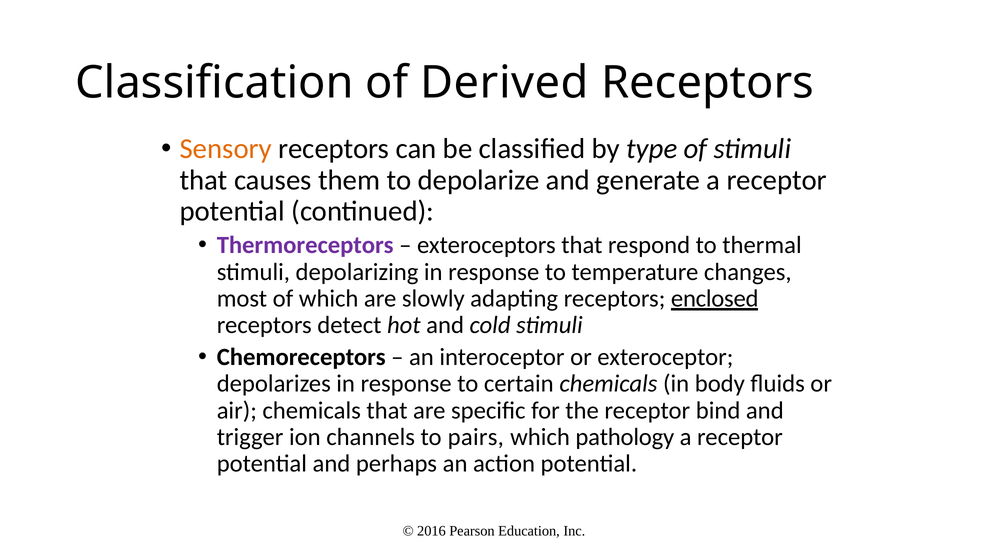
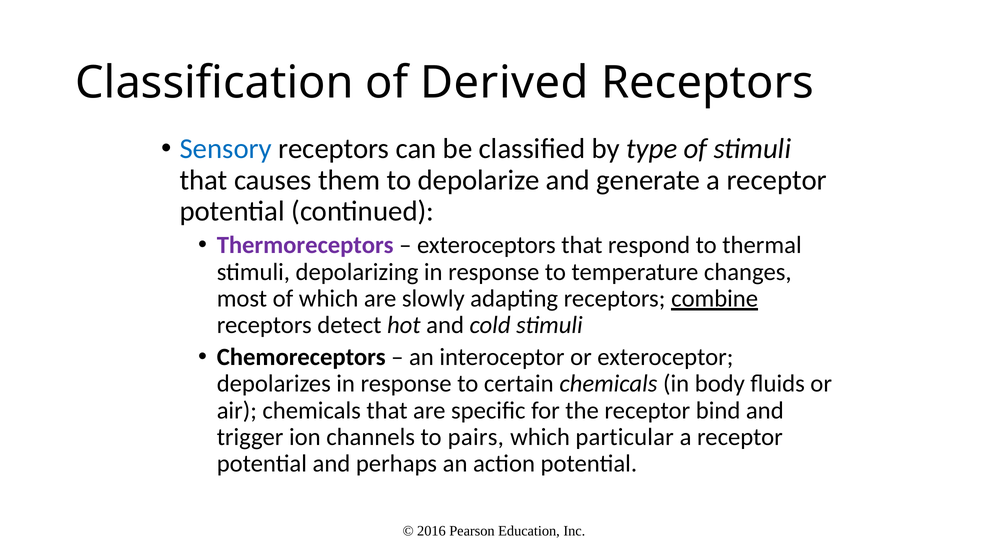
Sensory colour: orange -> blue
enclosed: enclosed -> combine
pathology: pathology -> particular
